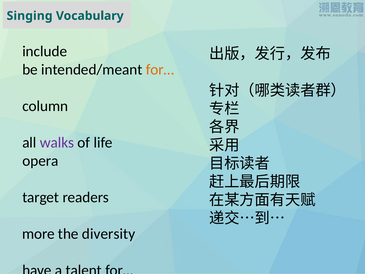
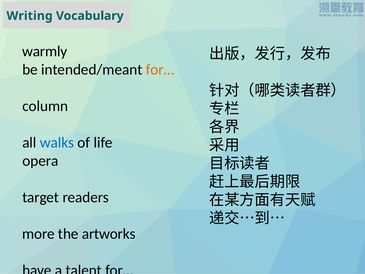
Singing: Singing -> Writing
include: include -> warmly
walks colour: purple -> blue
diversity: diversity -> artworks
